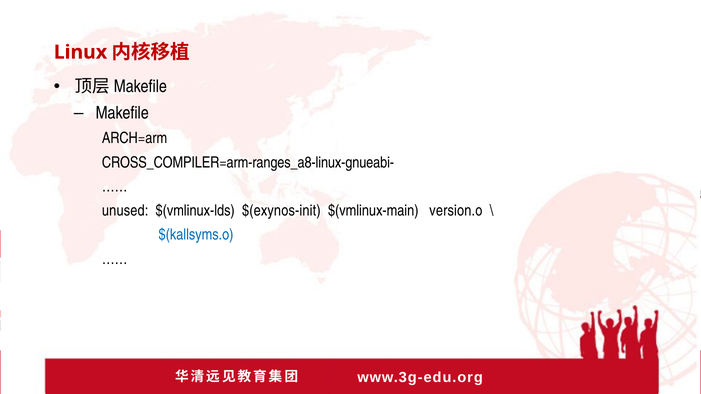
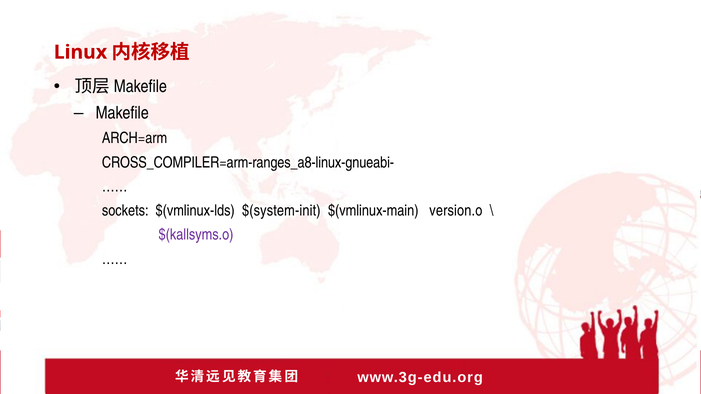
unused: unused -> sockets
$(exynos-init: $(exynos-init -> $(system-init
$(kallsyms.o colour: blue -> purple
